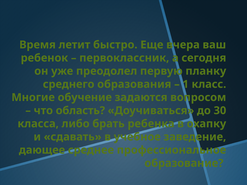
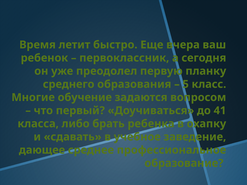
1: 1 -> 5
область: область -> первый
30: 30 -> 41
